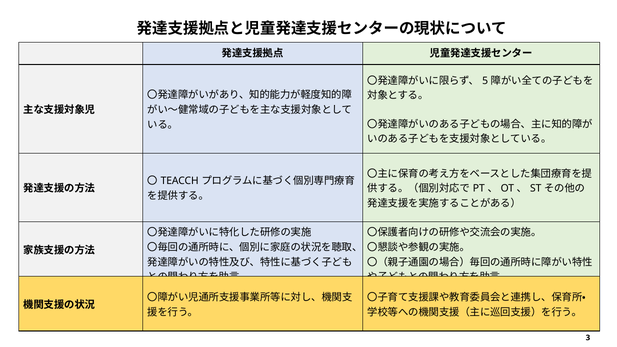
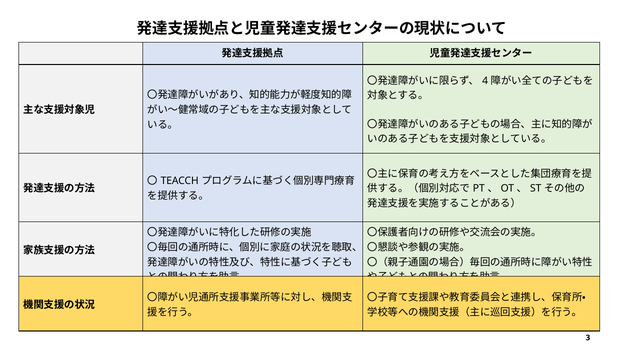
5: 5 -> 4
